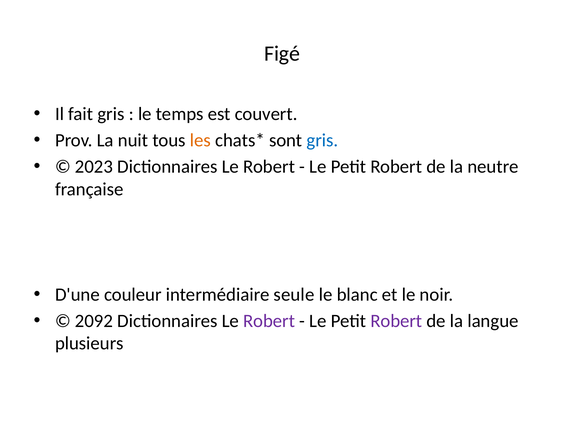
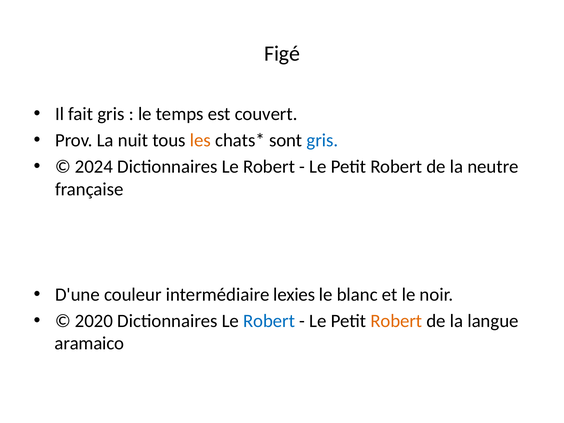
2023: 2023 -> 2024
seule: seule -> lexies
2092: 2092 -> 2020
Robert at (269, 321) colour: purple -> blue
Robert at (396, 321) colour: purple -> orange
plusieurs: plusieurs -> aramaico
